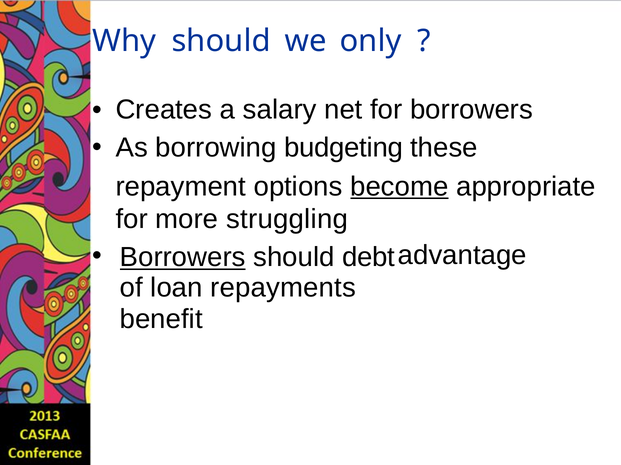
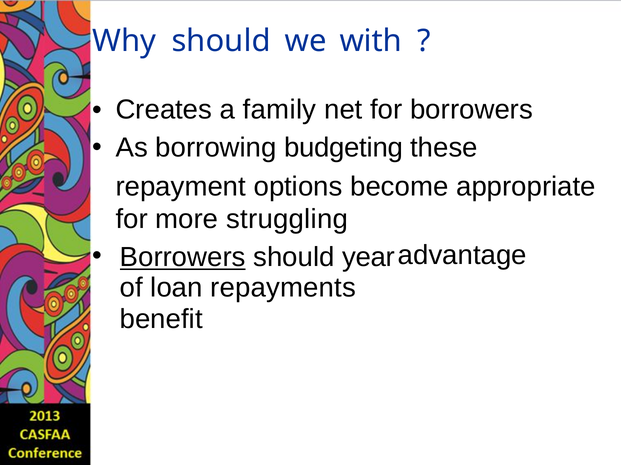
only: only -> with
salary: salary -> family
become underline: present -> none
debt: debt -> year
